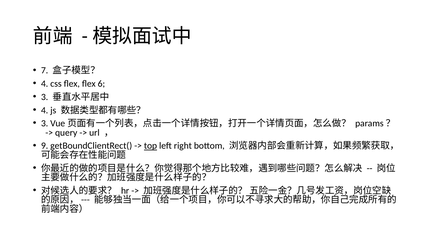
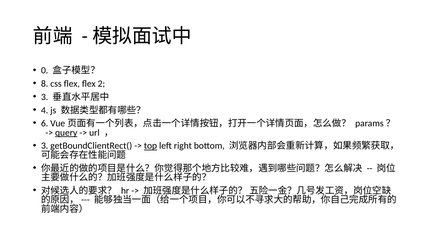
7: 7 -> 0
4 at (45, 84): 4 -> 8
6: 6 -> 2
3 at (45, 123): 3 -> 6
query underline: none -> present
9 at (45, 146): 9 -> 3
